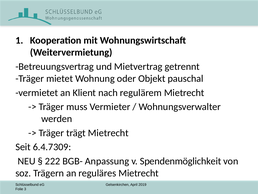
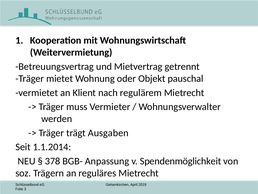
trägt Mietrecht: Mietrecht -> Ausgaben
6.4.7309: 6.4.7309 -> 1.1.2014
222: 222 -> 378
